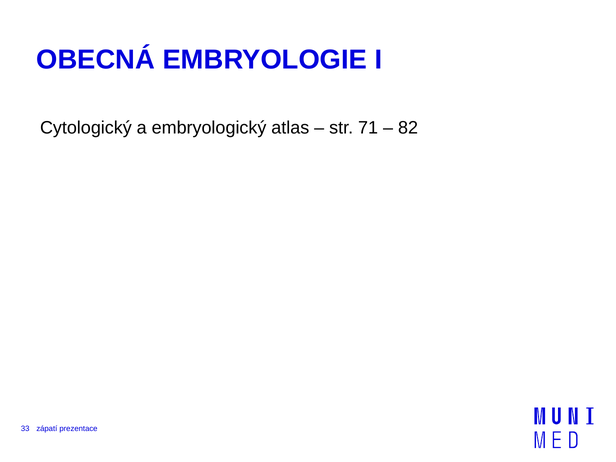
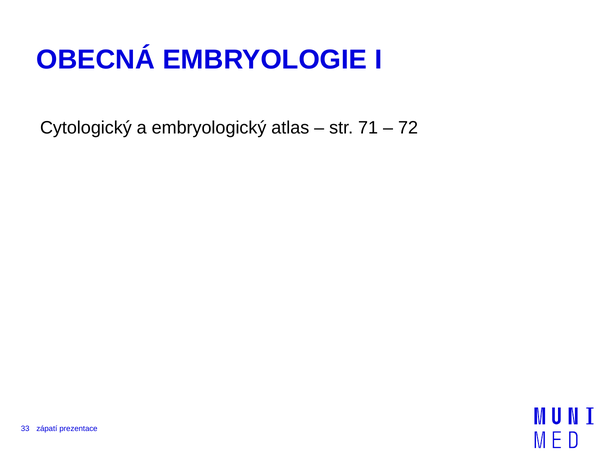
82: 82 -> 72
